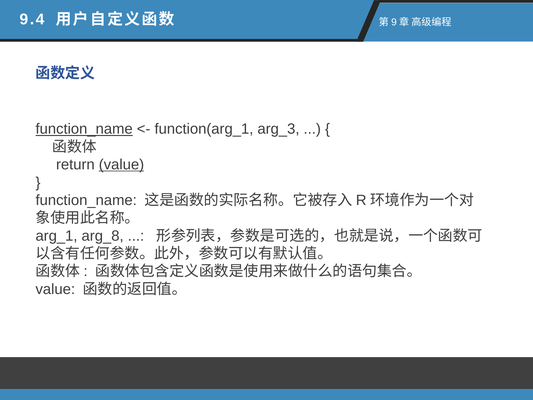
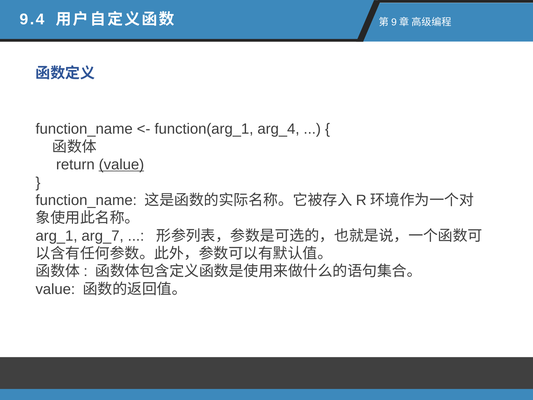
function_name at (84, 129) underline: present -> none
arg_3: arg_3 -> arg_4
arg_8: arg_8 -> arg_7
